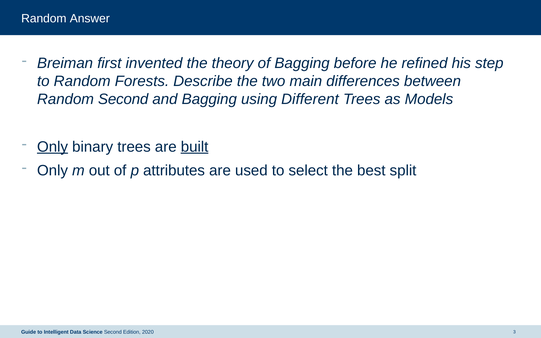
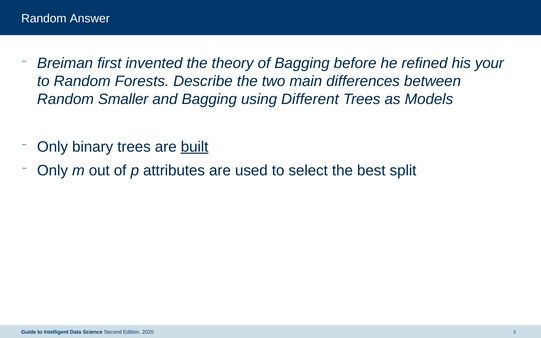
step: step -> your
Random Second: Second -> Smaller
Only at (53, 147) underline: present -> none
